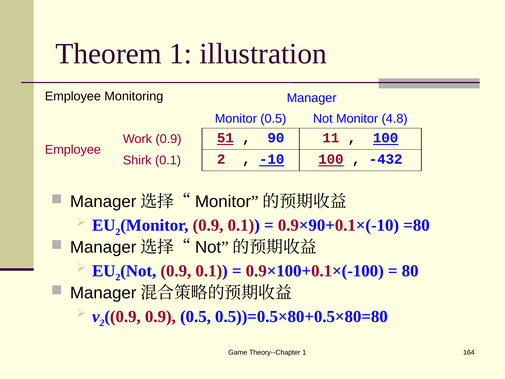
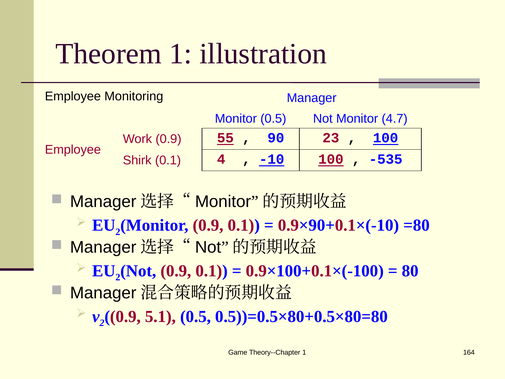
4.8: 4.8 -> 4.7
51: 51 -> 55
11: 11 -> 23
0.1 2: 2 -> 4
-432: -432 -> -535
0.9 0.9: 0.9 -> 5.1
